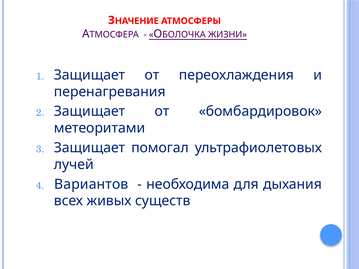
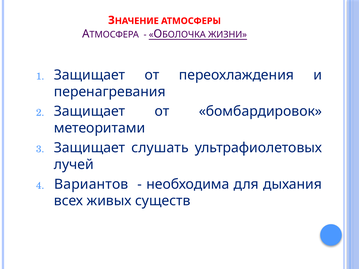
помогал: помогал -> слушать
